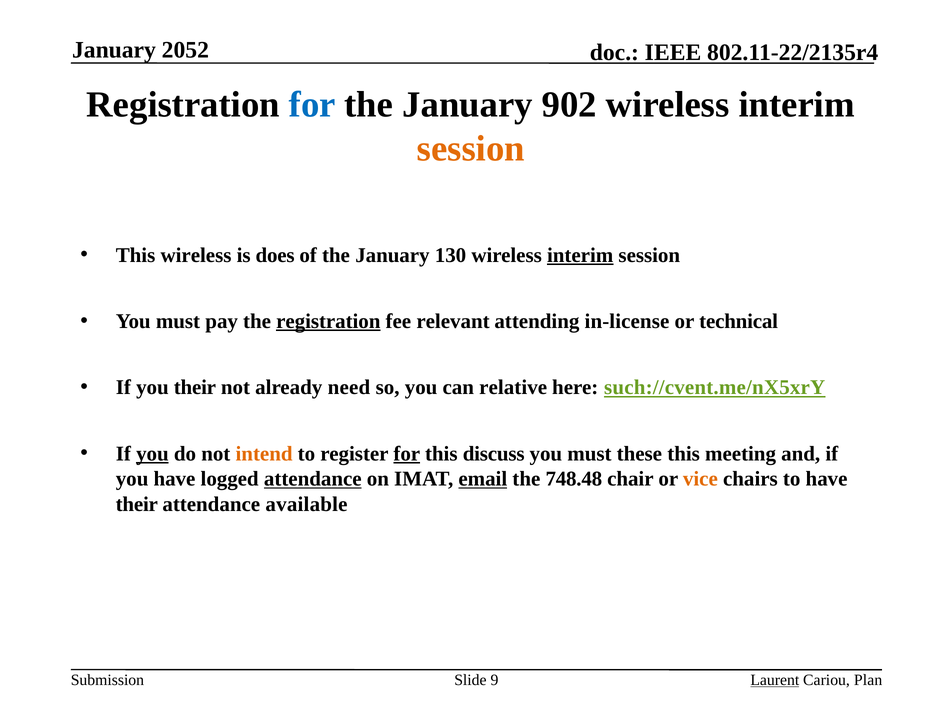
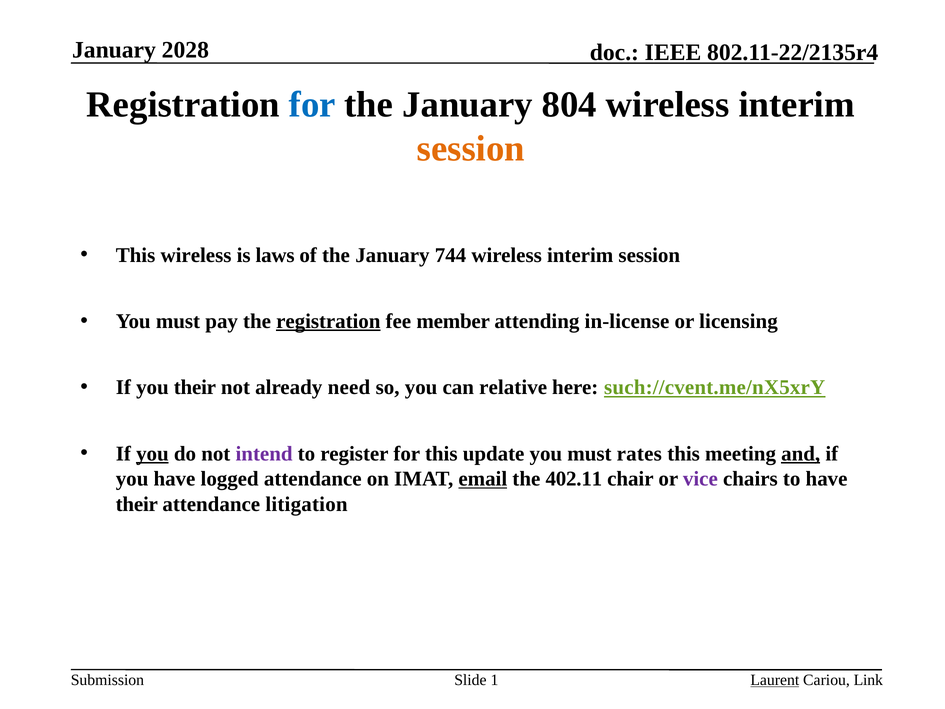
2052: 2052 -> 2028
902: 902 -> 804
does: does -> laws
130: 130 -> 744
interim at (580, 255) underline: present -> none
relevant: relevant -> member
technical: technical -> licensing
intend colour: orange -> purple
for at (407, 454) underline: present -> none
discuss: discuss -> update
these: these -> rates
and underline: none -> present
attendance at (313, 479) underline: present -> none
748.48: 748.48 -> 402.11
vice colour: orange -> purple
available: available -> litigation
9: 9 -> 1
Plan: Plan -> Link
